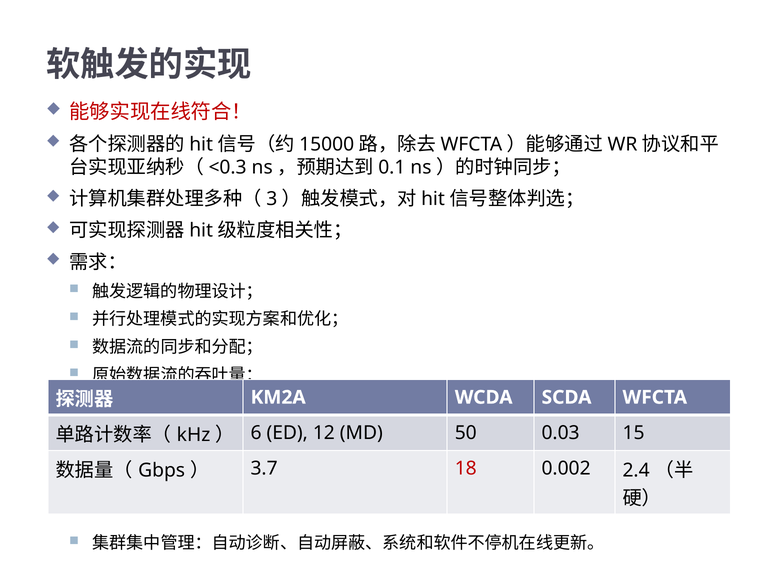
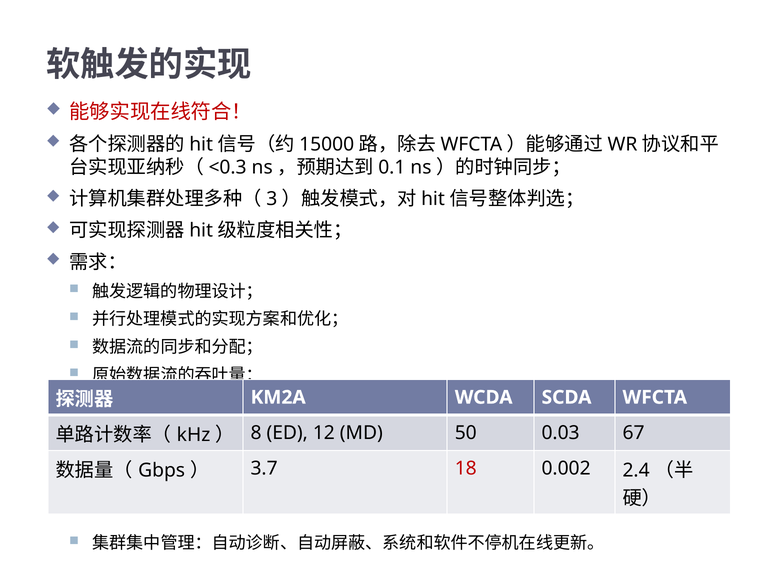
6: 6 -> 8
15: 15 -> 67
